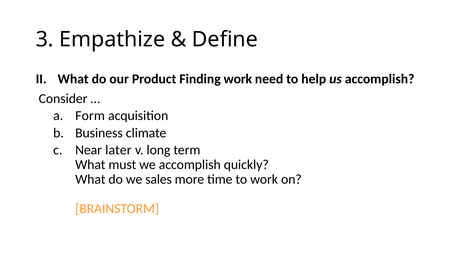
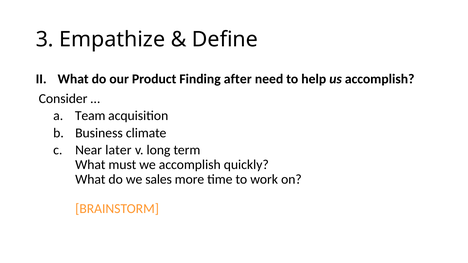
Finding work: work -> after
Form: Form -> Team
